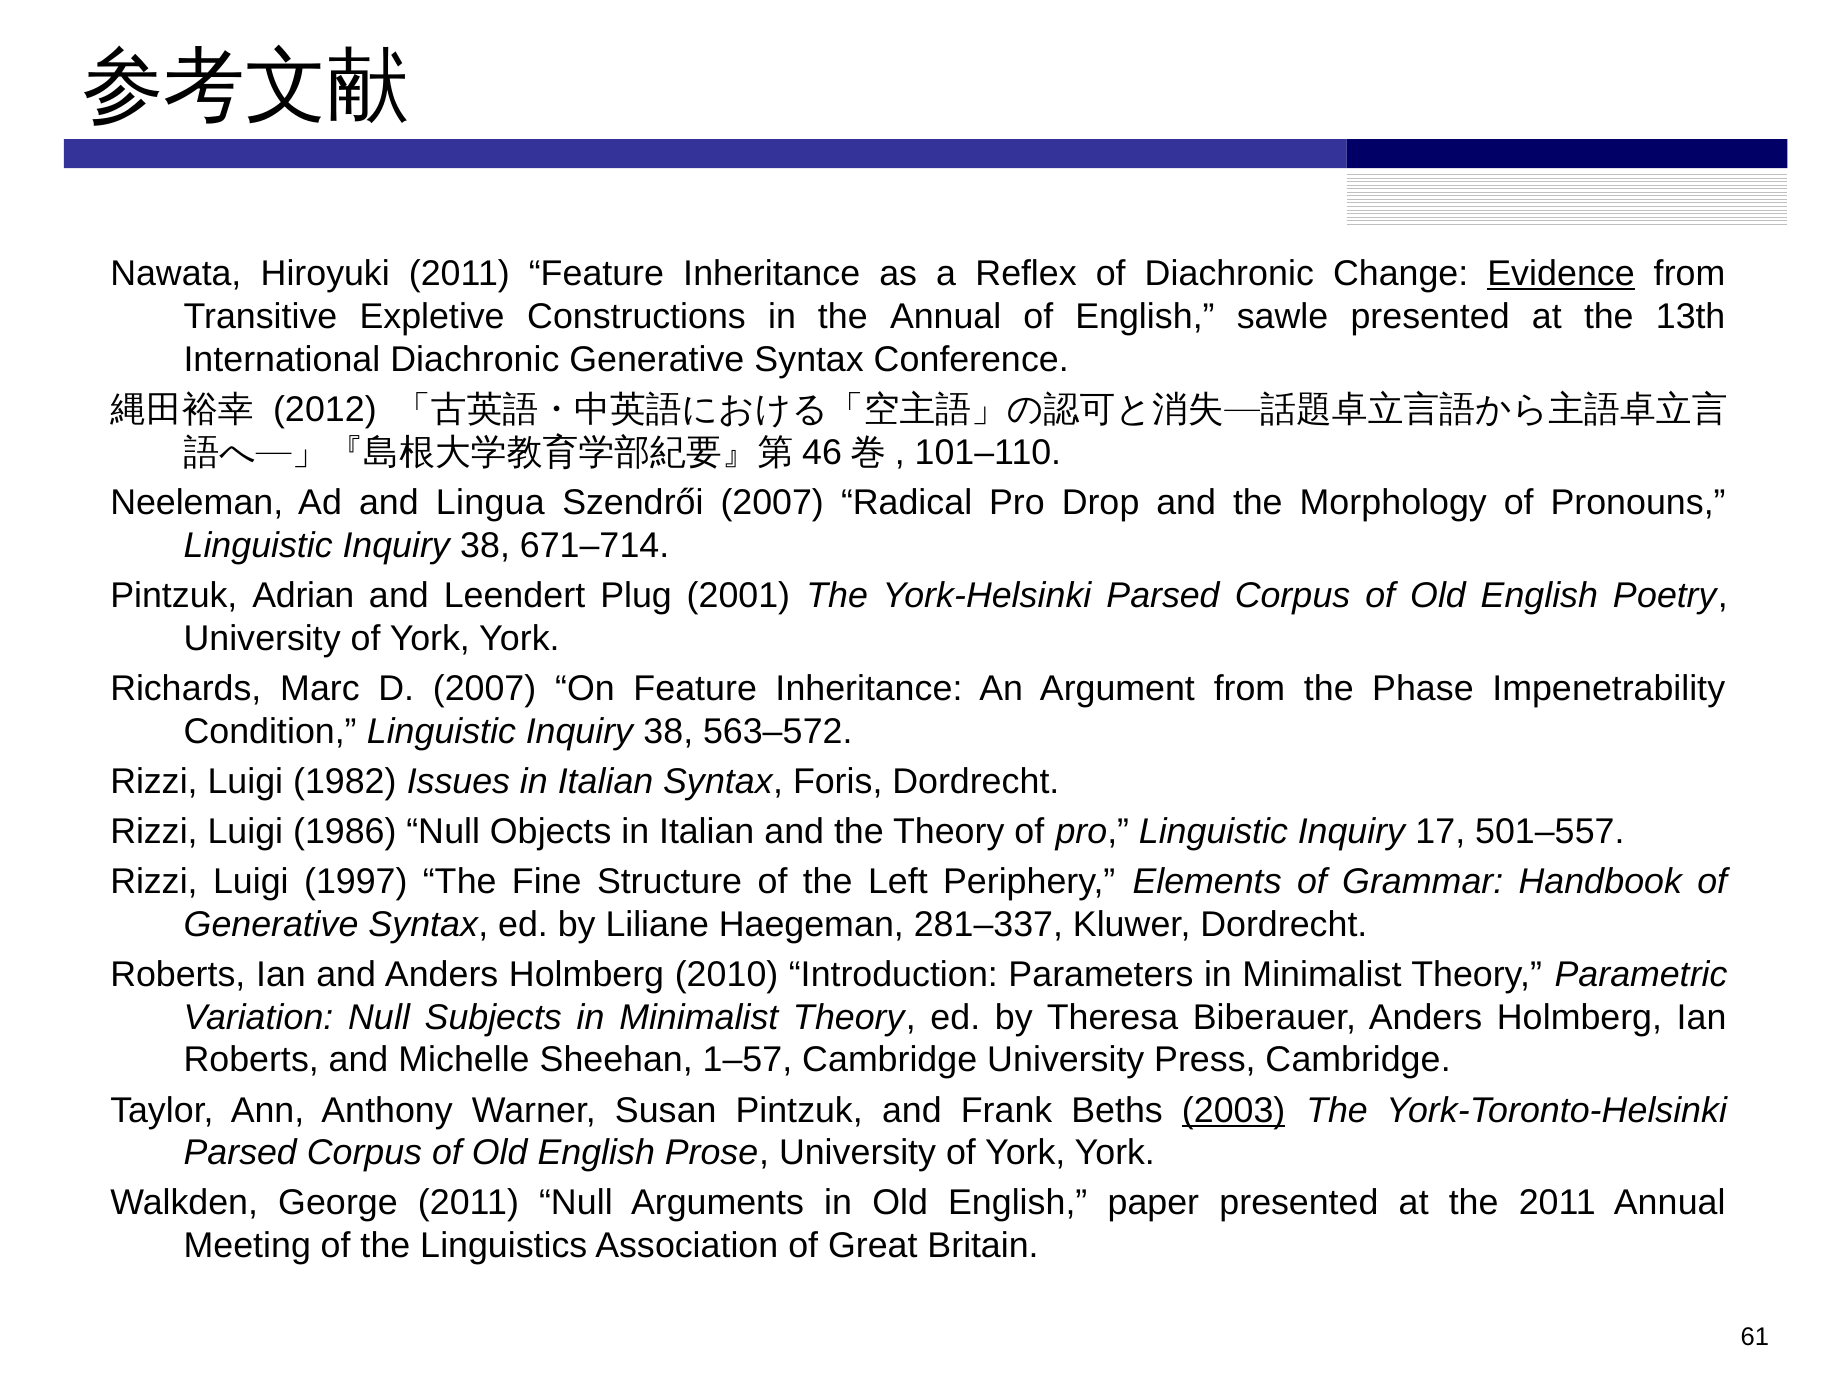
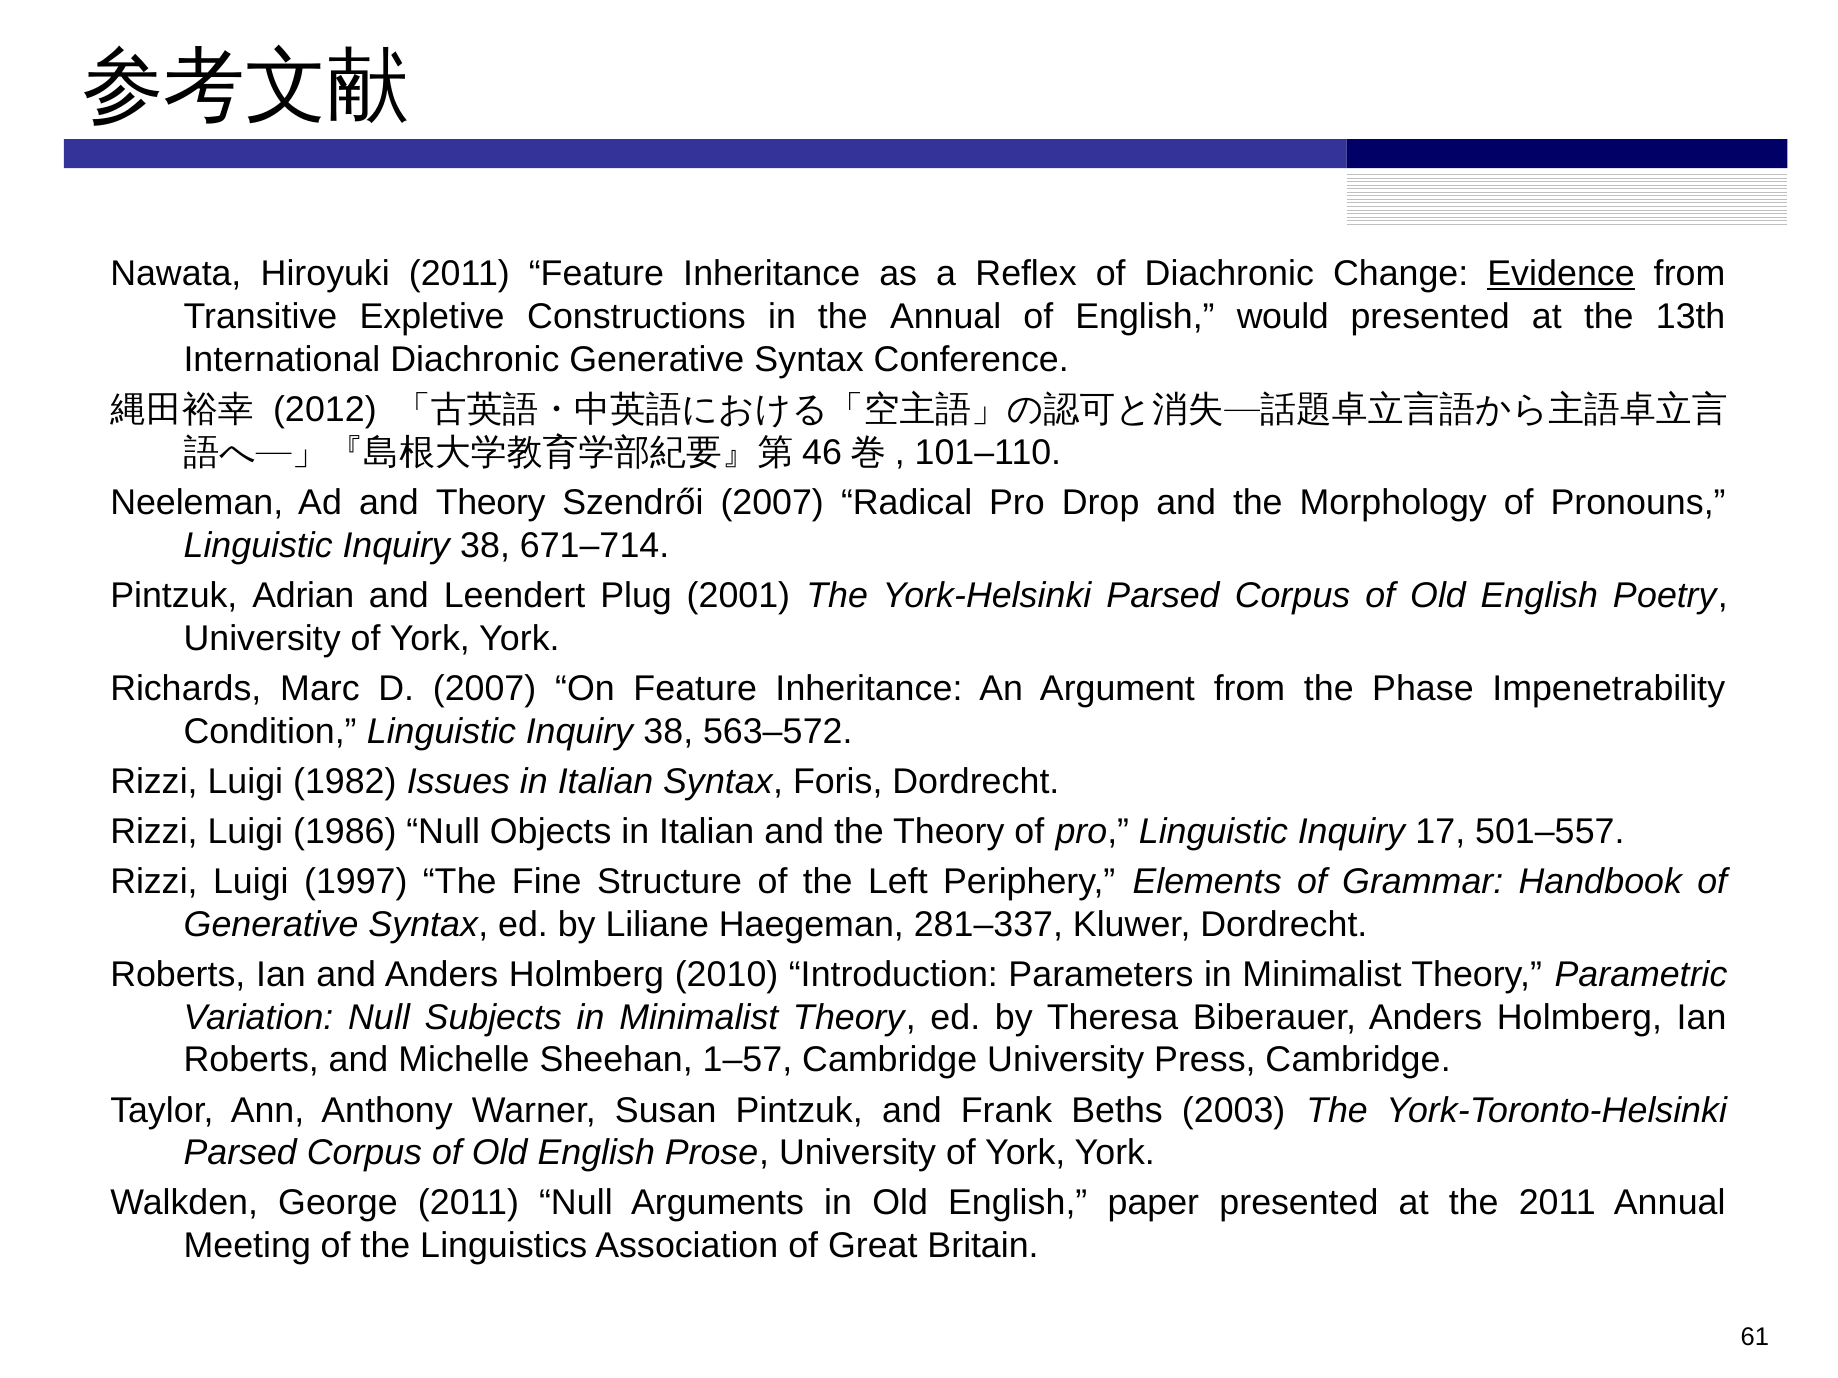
sawle: sawle -> would
and Lingua: Lingua -> Theory
2003 underline: present -> none
